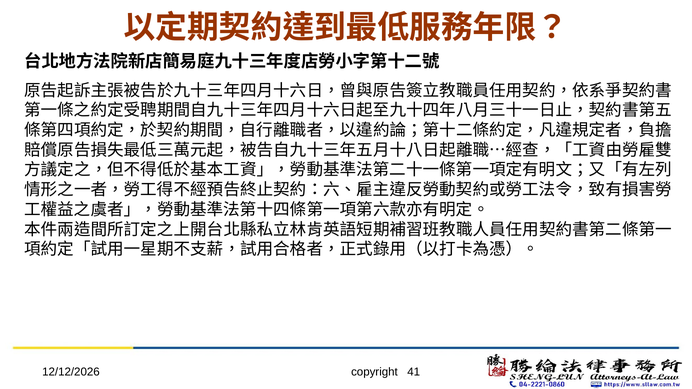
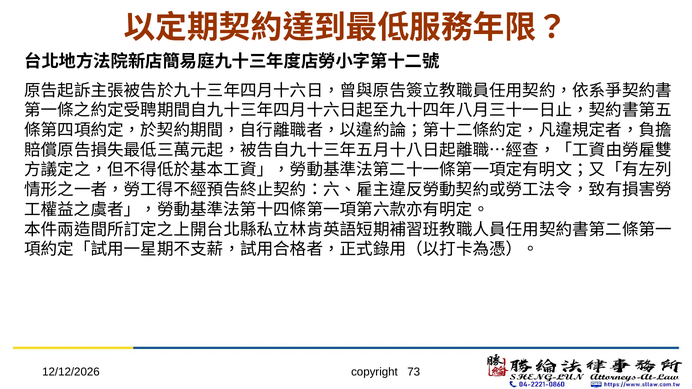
41: 41 -> 73
